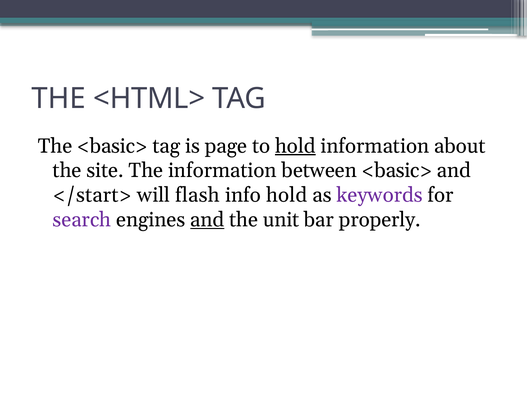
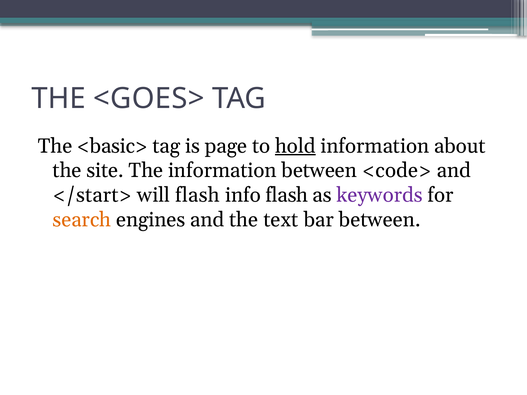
<HTML>: <HTML> -> <GOES>
between <basic>: <basic> -> <code>
info hold: hold -> flash
search colour: purple -> orange
and at (207, 220) underline: present -> none
unit: unit -> text
bar properly: properly -> between
